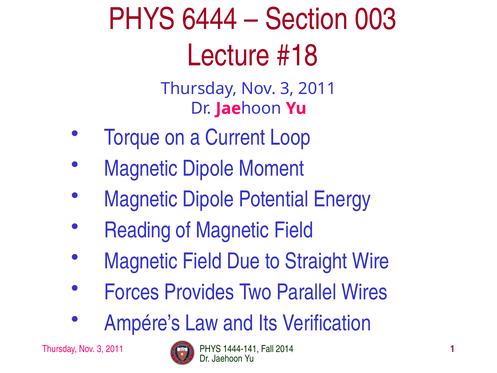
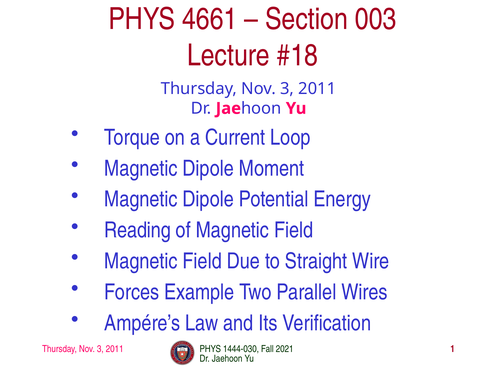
6444: 6444 -> 4661
Provides: Provides -> Example
1444-141: 1444-141 -> 1444-030
2014: 2014 -> 2021
